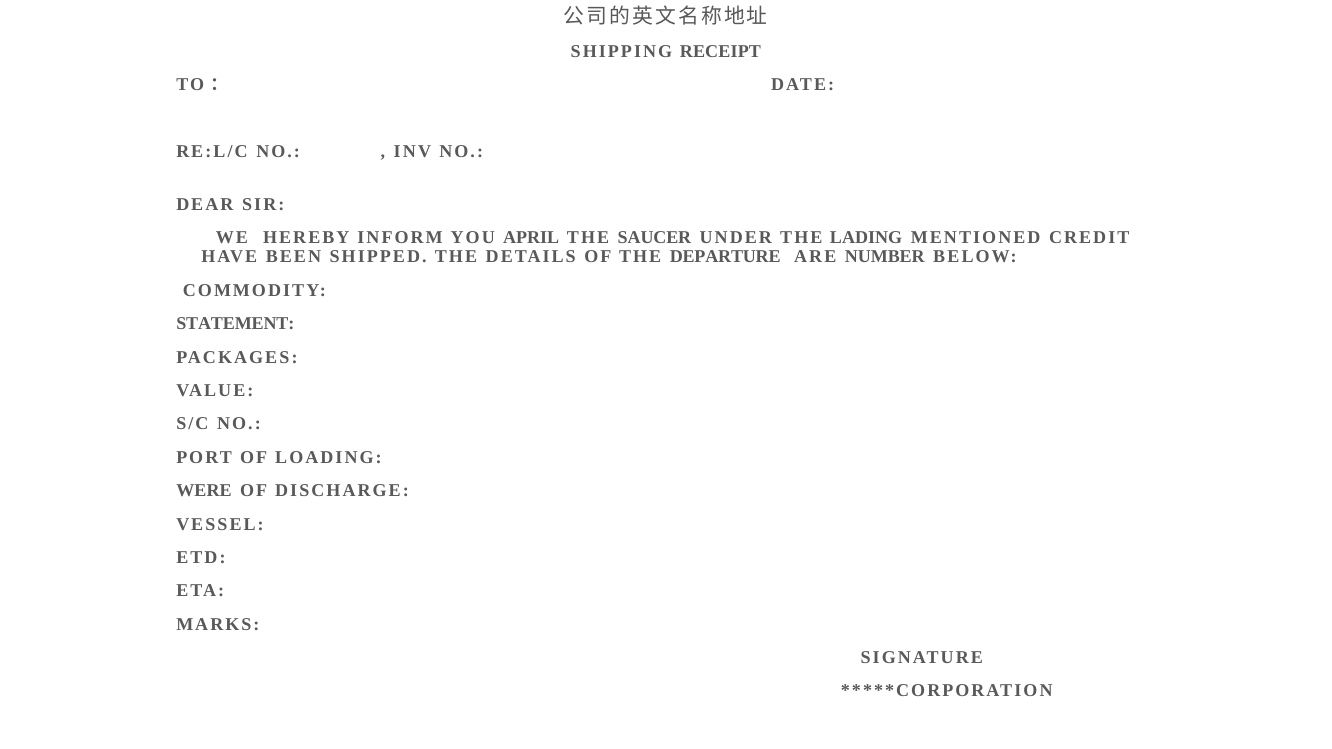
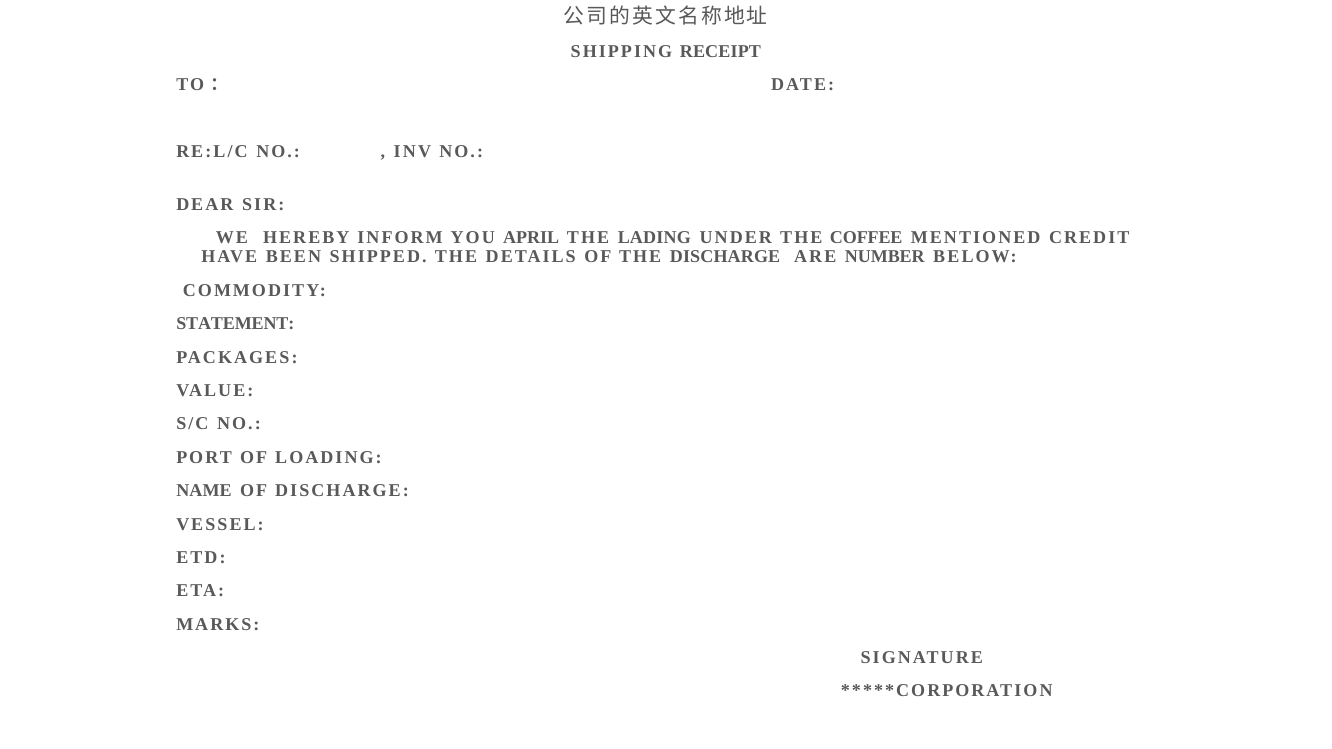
SAUCER: SAUCER -> LADING
LADING: LADING -> COFFEE
THE DEPARTURE: DEPARTURE -> DISCHARGE
WERE: WERE -> NAME
